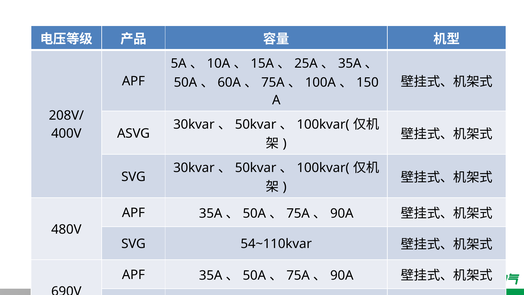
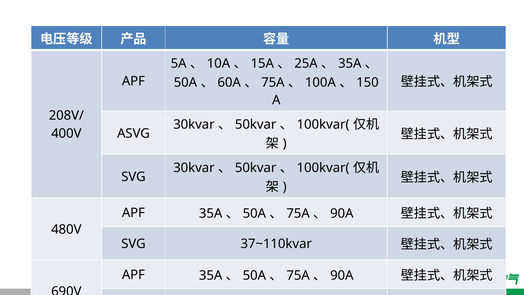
54~110kvar: 54~110kvar -> 37~110kvar
